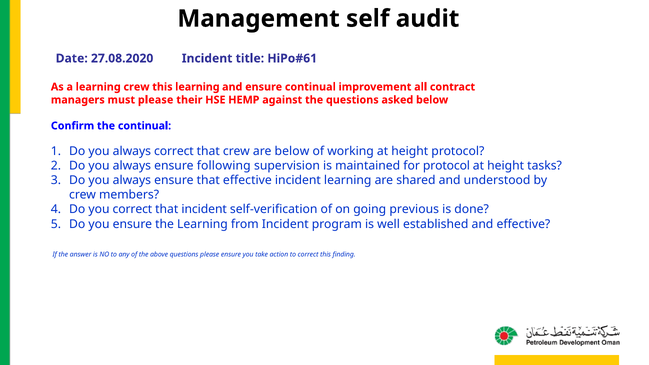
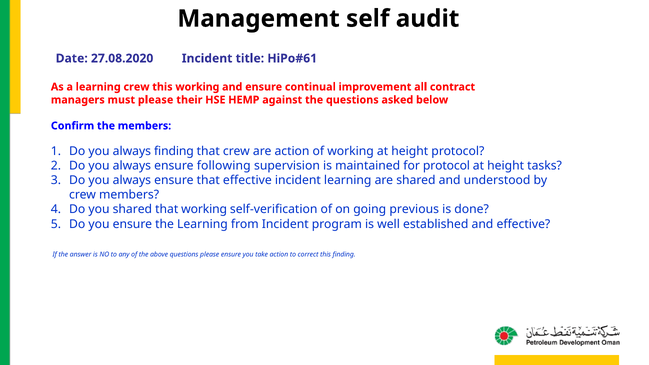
this learning: learning -> working
the continual: continual -> members
always correct: correct -> finding
are below: below -> action
you correct: correct -> shared
that incident: incident -> working
